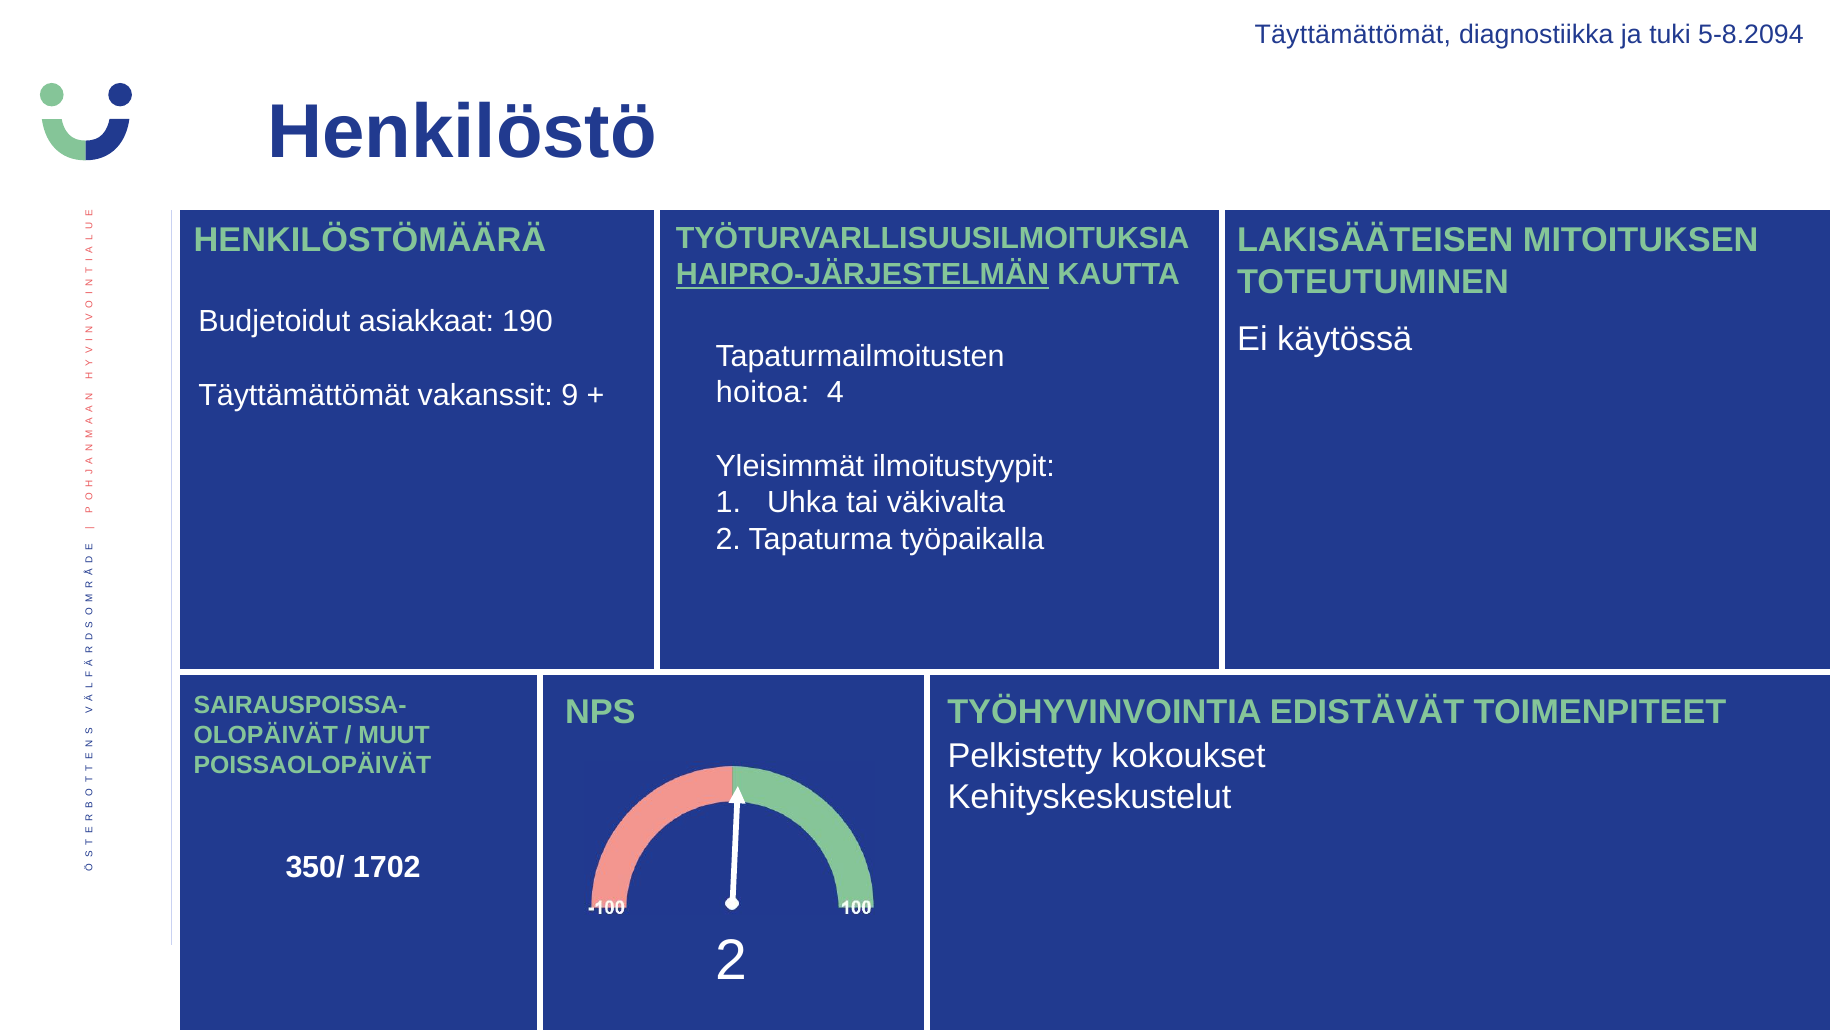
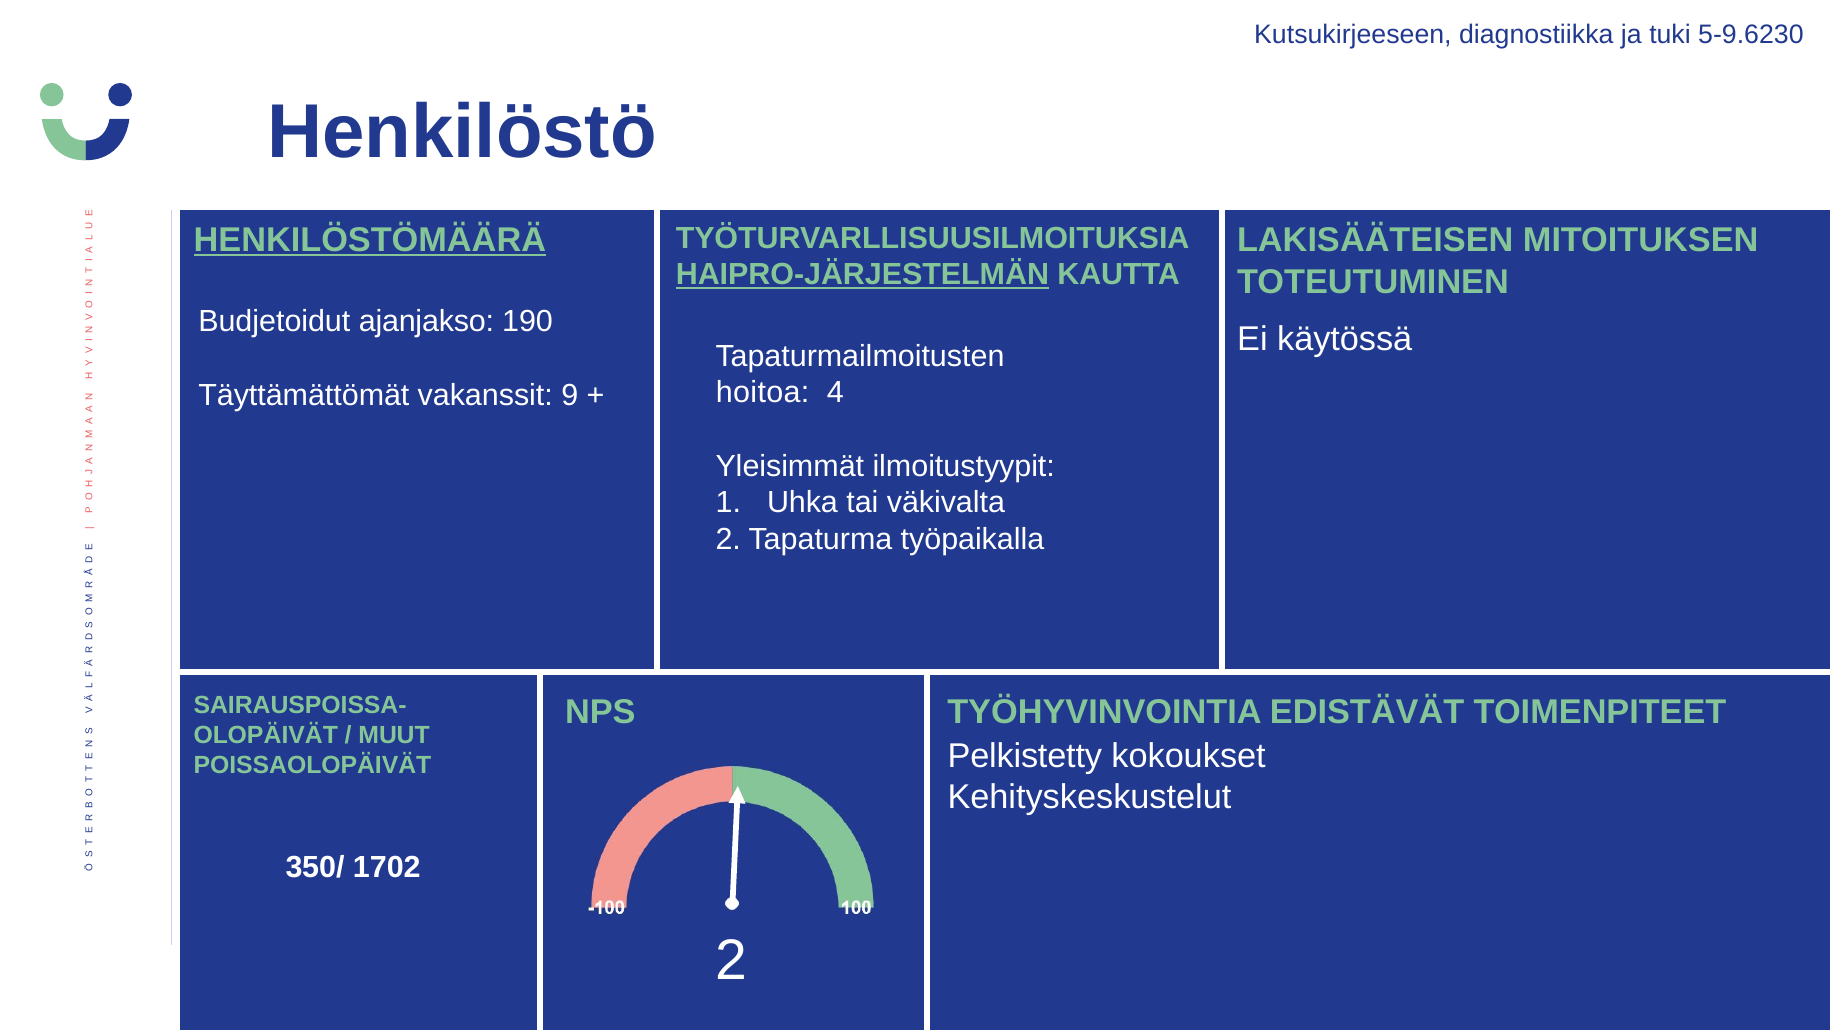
Täyttämättömät at (1353, 35): Täyttämättömät -> Kutsukirjeeseen
5-8.2094: 5-8.2094 -> 5-9.6230
HENKILÖSTÖMÄÄRÄ underline: none -> present
asiakkaat: asiakkaat -> ajanjakso
